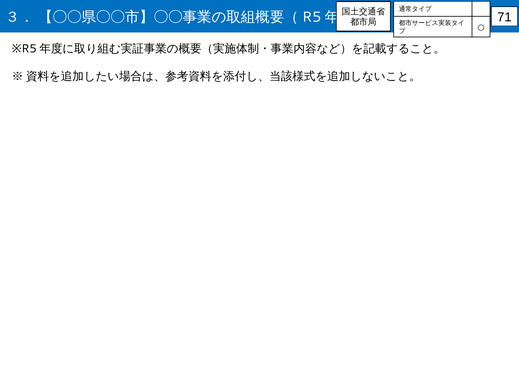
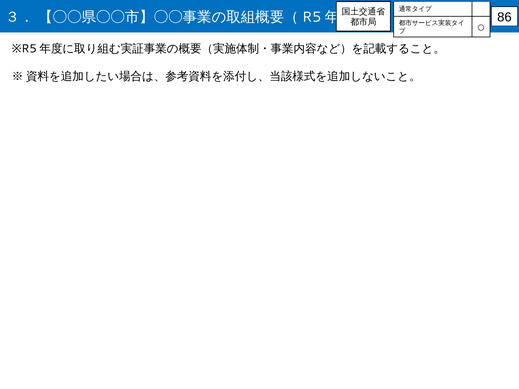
71: 71 -> 86
